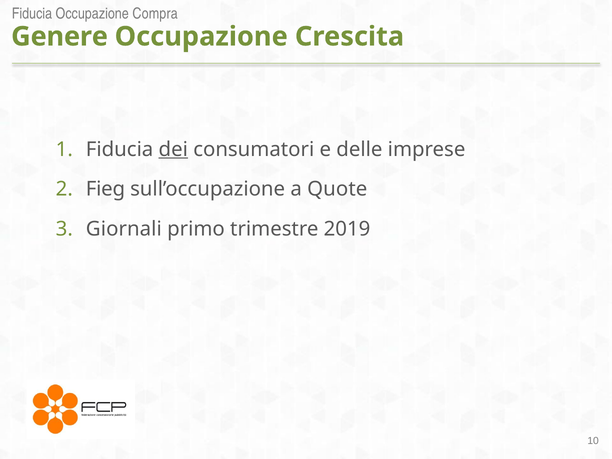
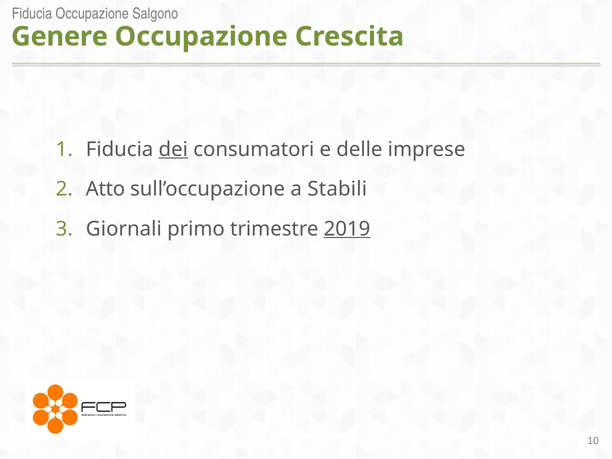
Compra: Compra -> Salgono
Fieg: Fieg -> Atto
Quote: Quote -> Stabili
2019 underline: none -> present
